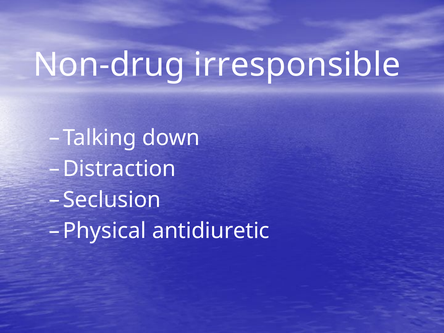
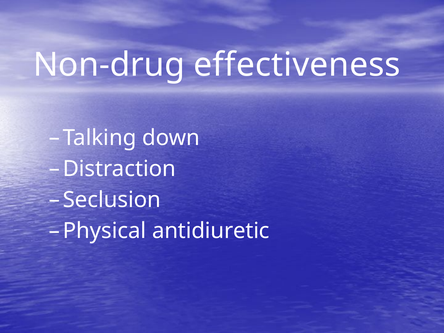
irresponsible: irresponsible -> effectiveness
